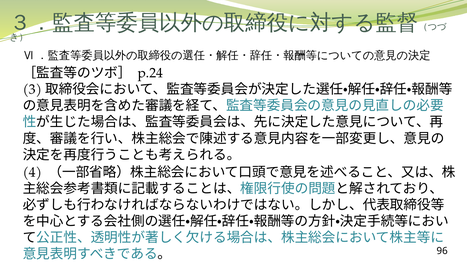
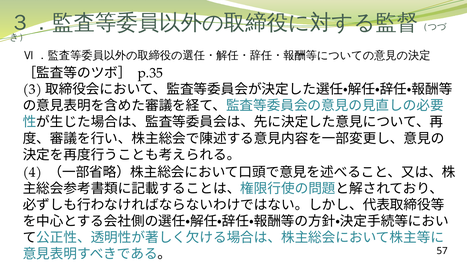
p.24: p.24 -> p.35
96: 96 -> 57
